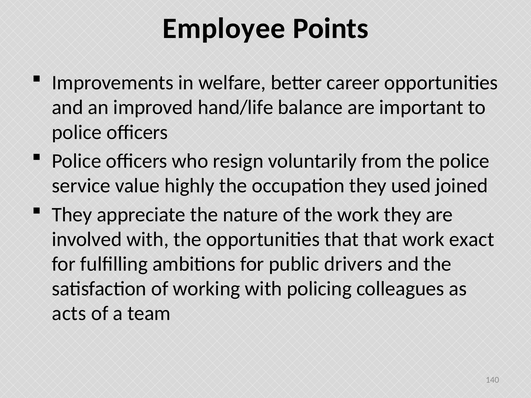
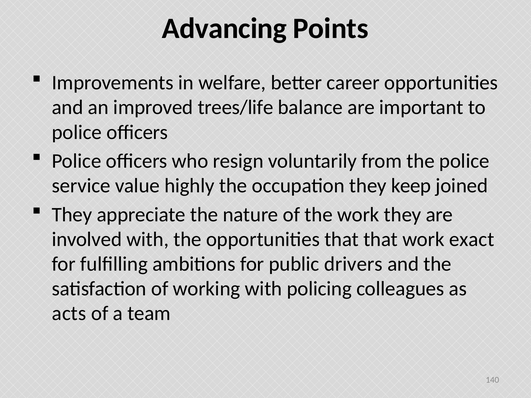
Employee: Employee -> Advancing
hand/life: hand/life -> trees/life
used: used -> keep
